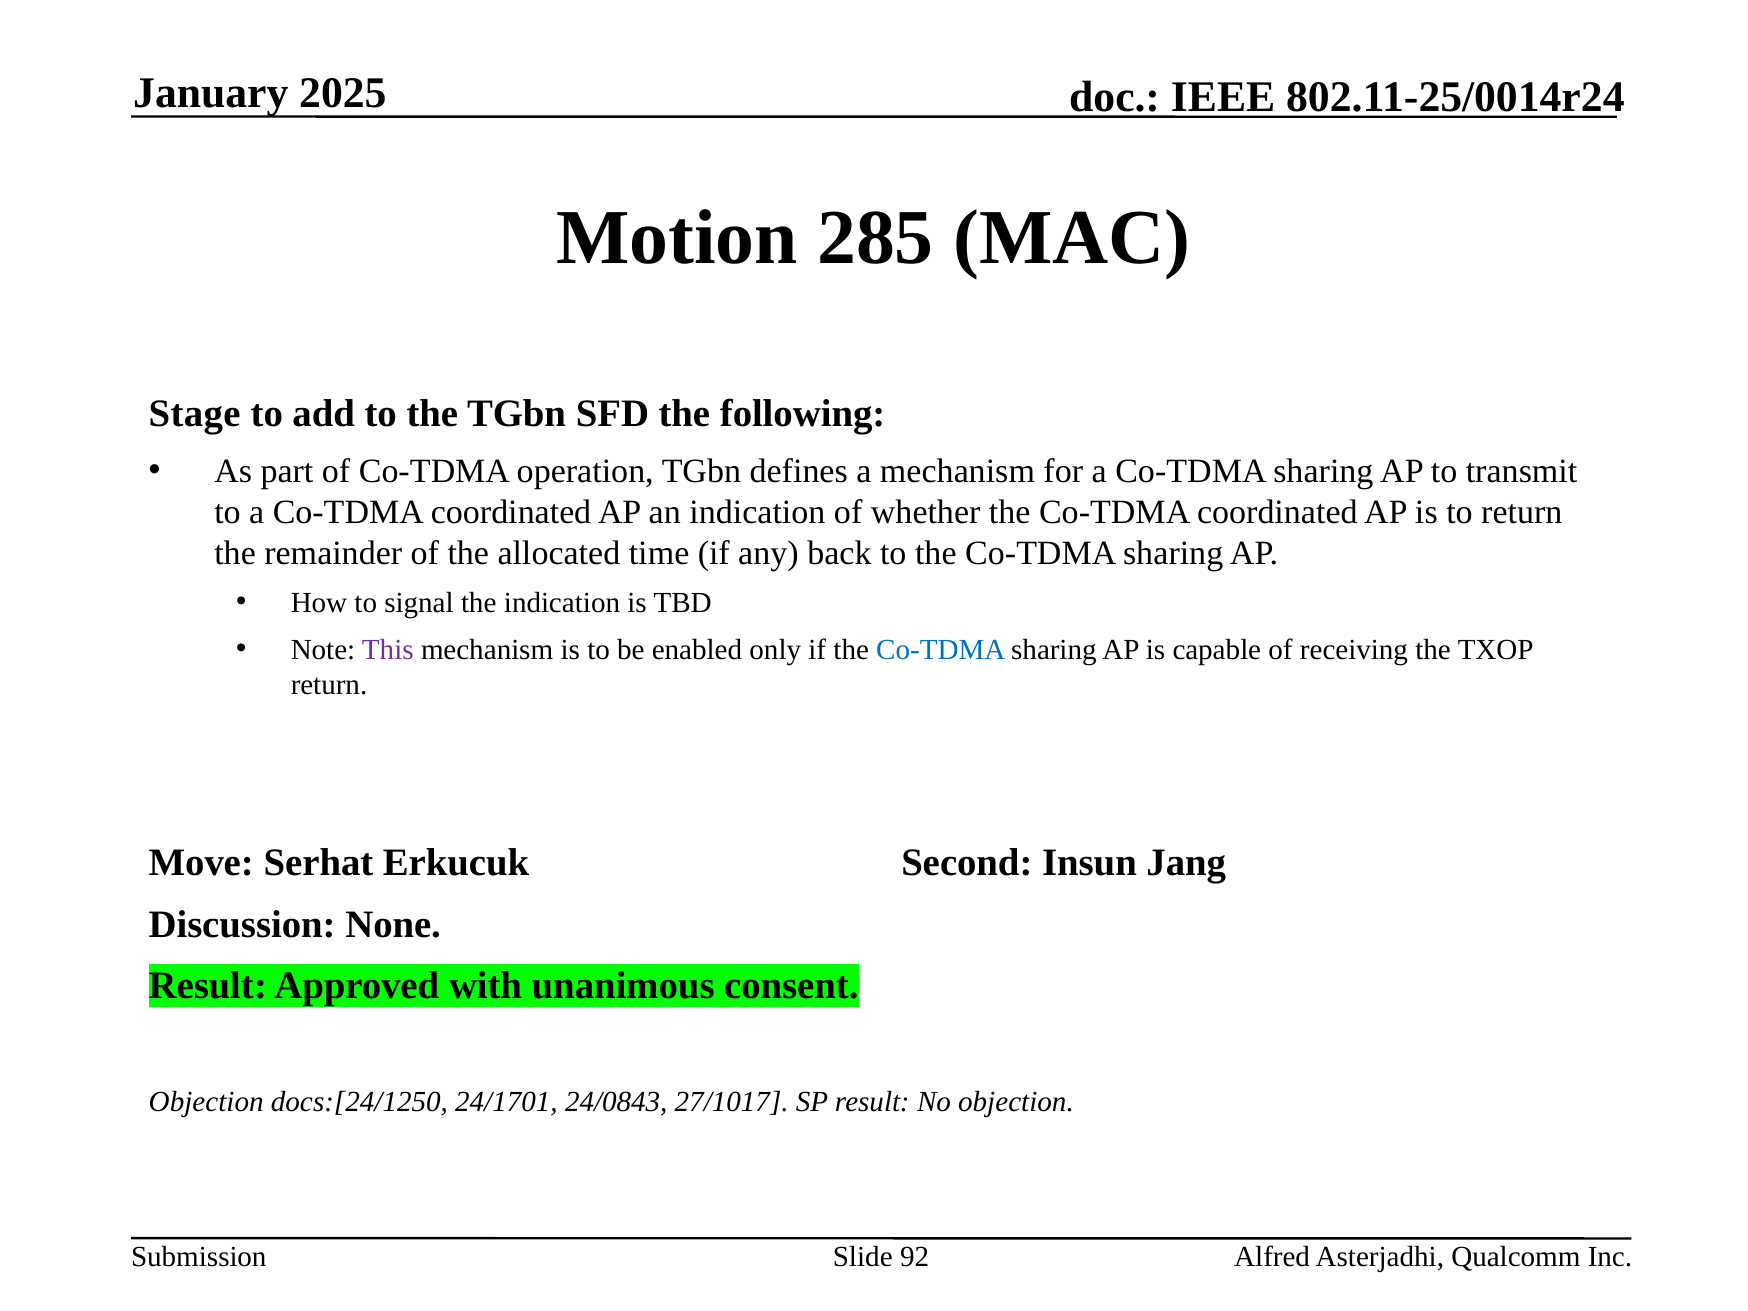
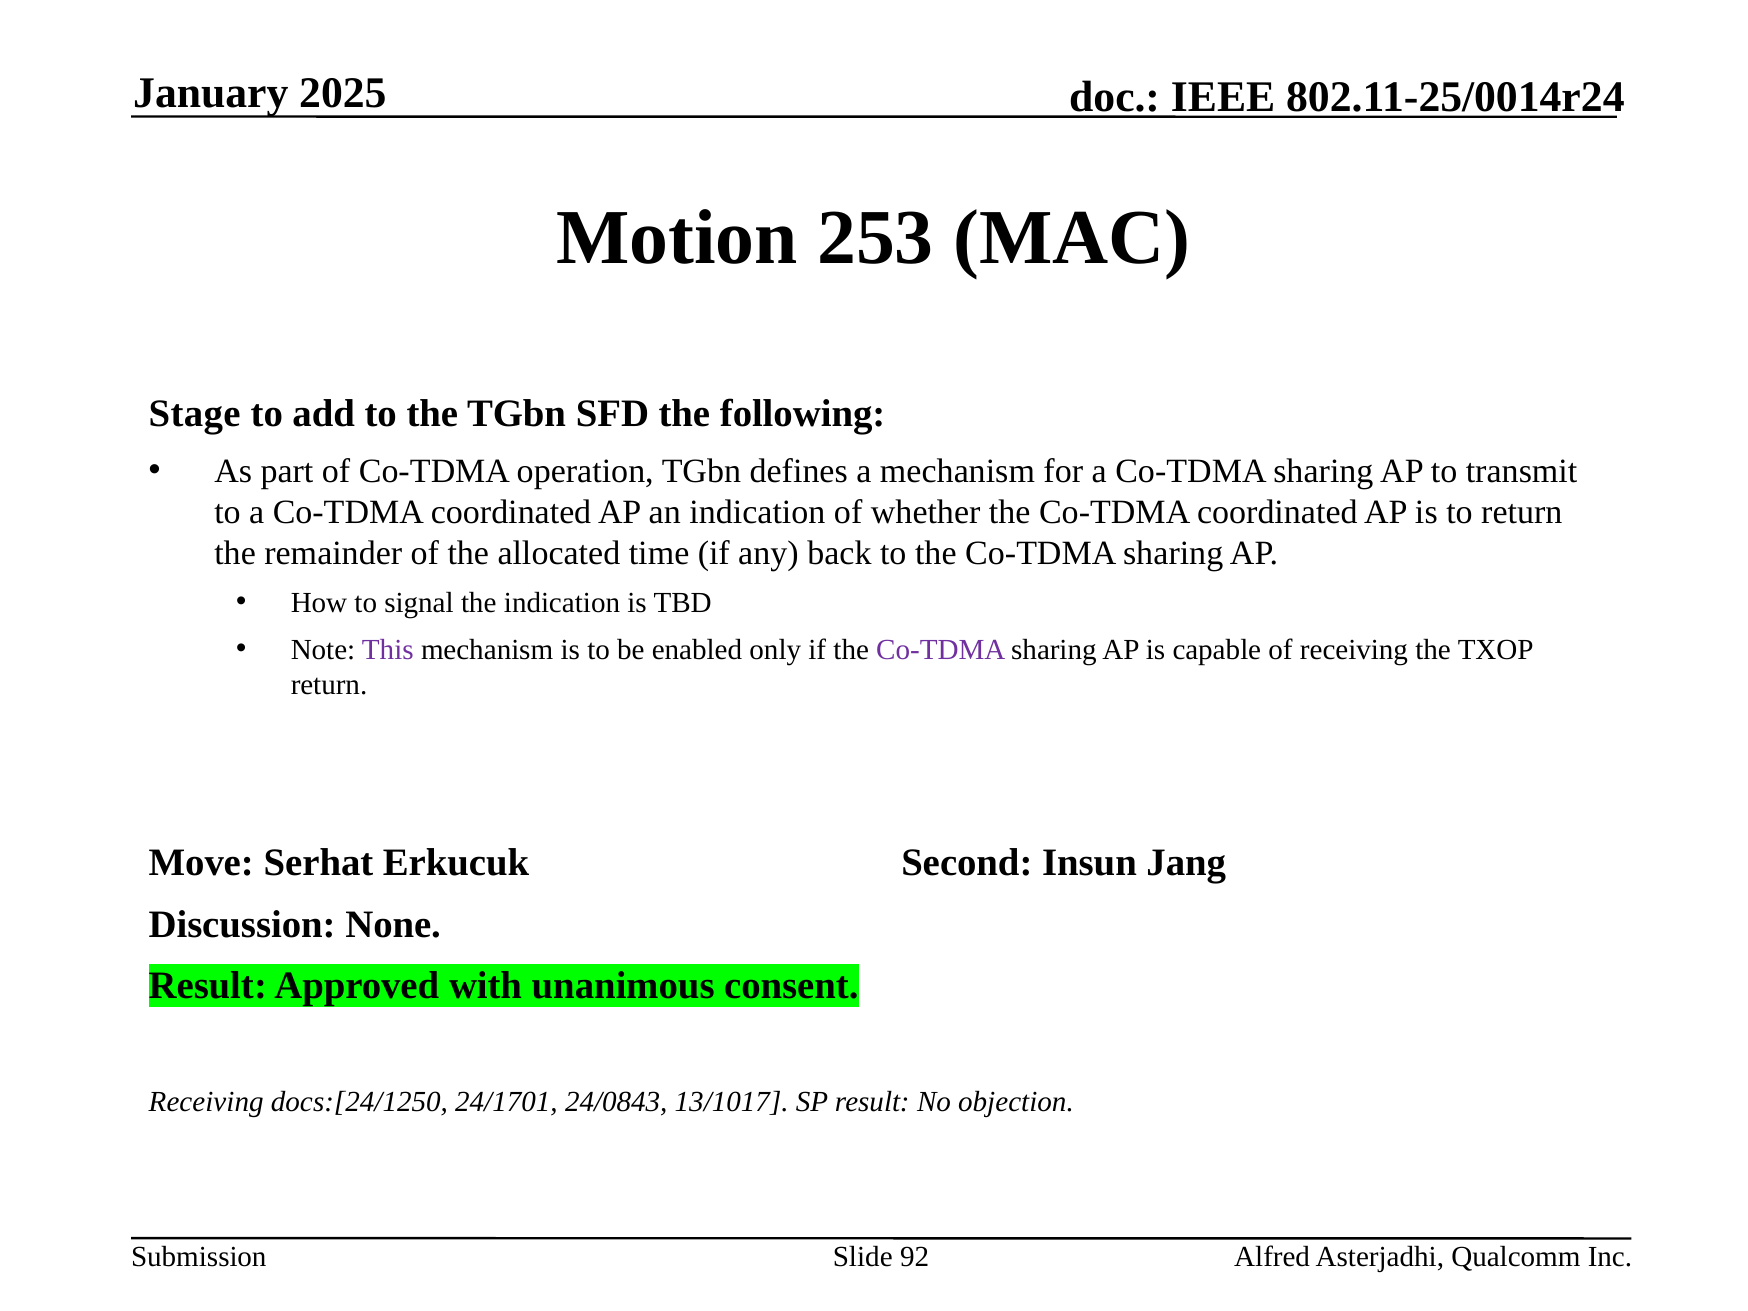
285: 285 -> 253
Co-TDMA at (941, 650) colour: blue -> purple
Objection at (206, 1101): Objection -> Receiving
27/1017: 27/1017 -> 13/1017
